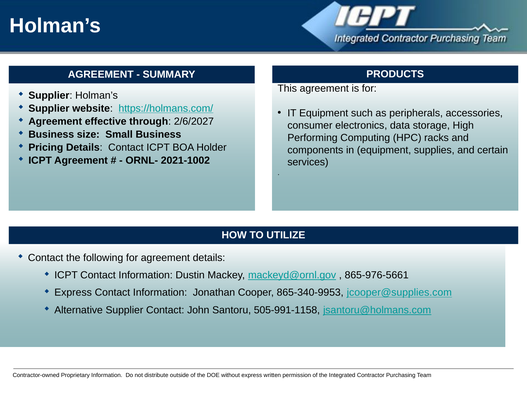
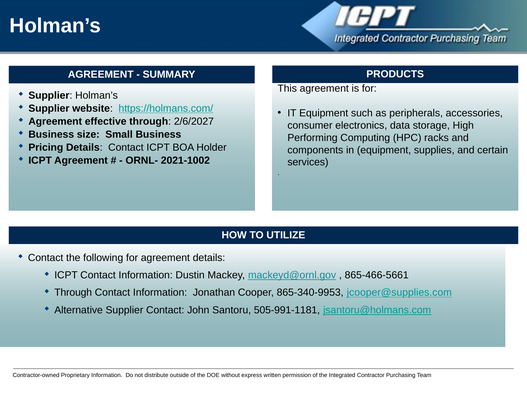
865-976-5661: 865-976-5661 -> 865-466-5661
Express at (73, 293): Express -> Through
505-991-1158: 505-991-1158 -> 505-991-1181
